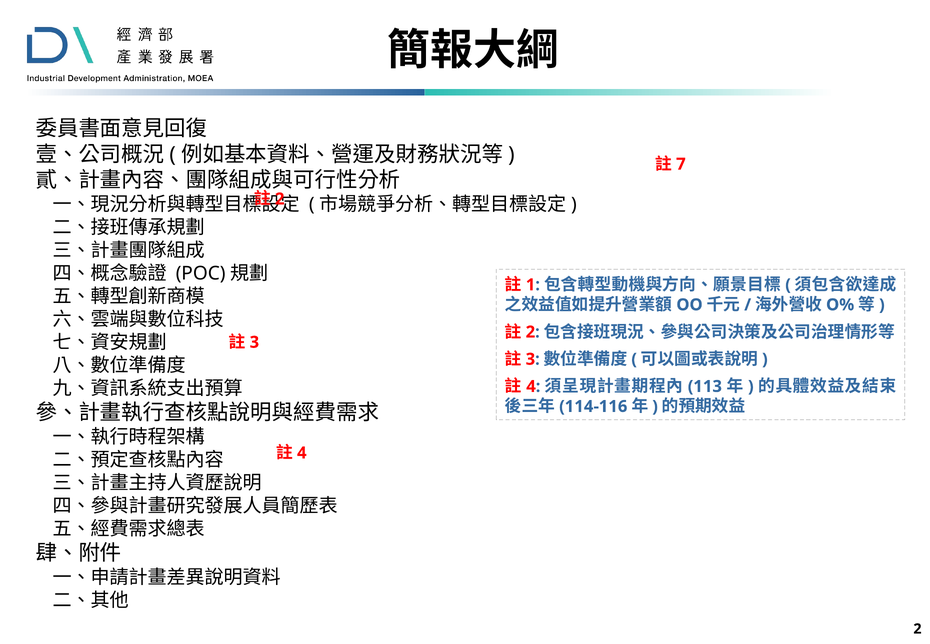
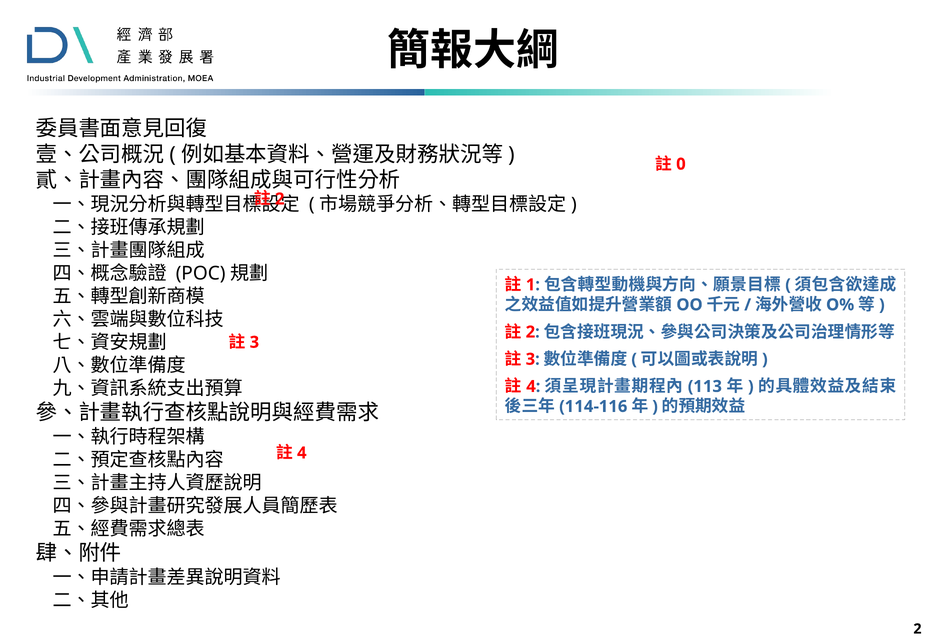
7: 7 -> 0
